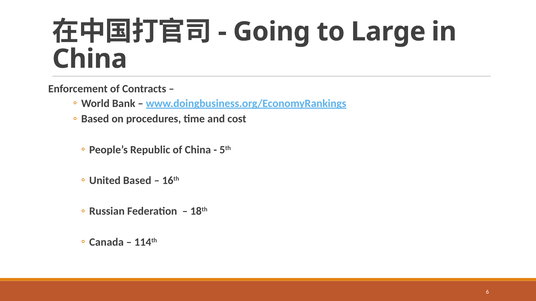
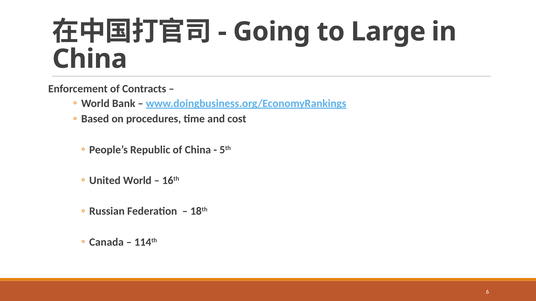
United Based: Based -> World
